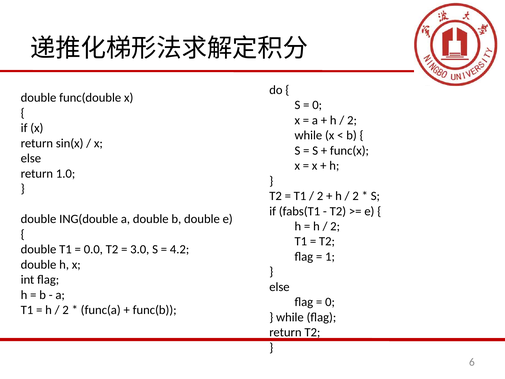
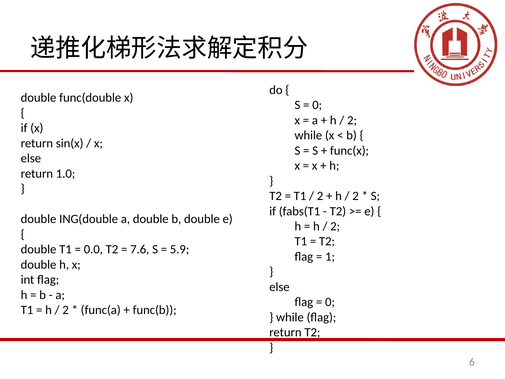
3.0: 3.0 -> 7.6
4.2: 4.2 -> 5.9
